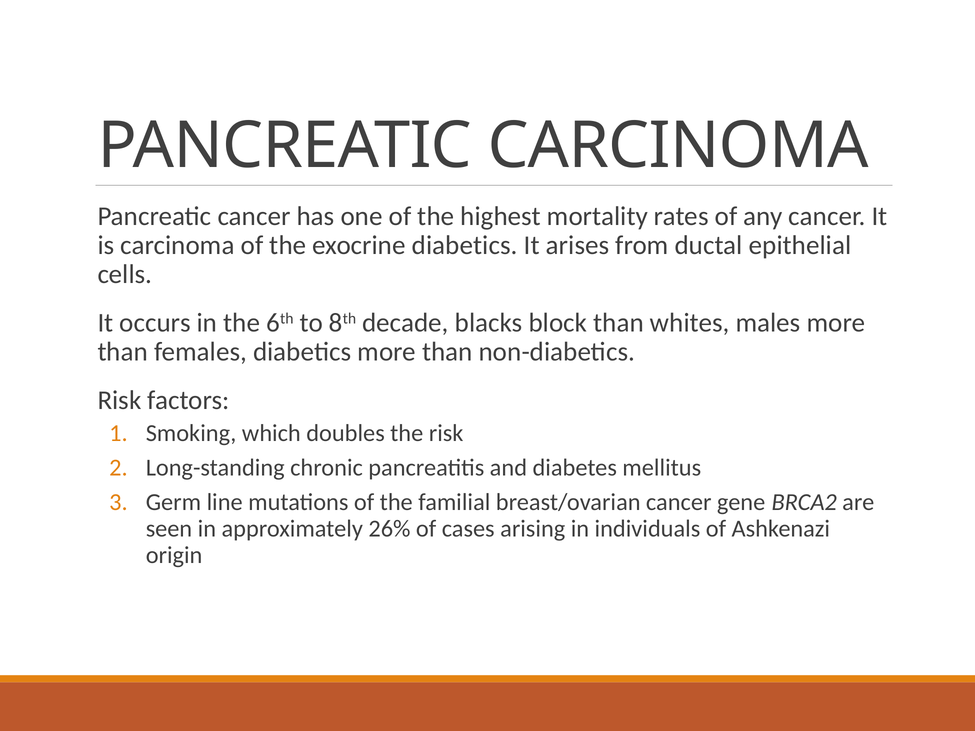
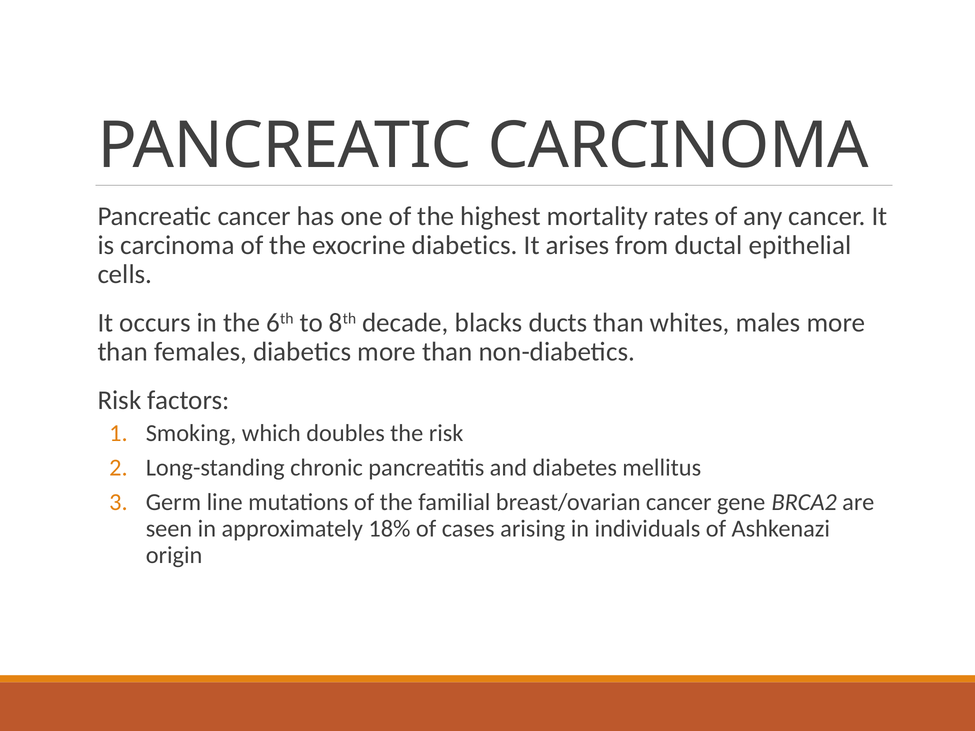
block: block -> ducts
26%: 26% -> 18%
